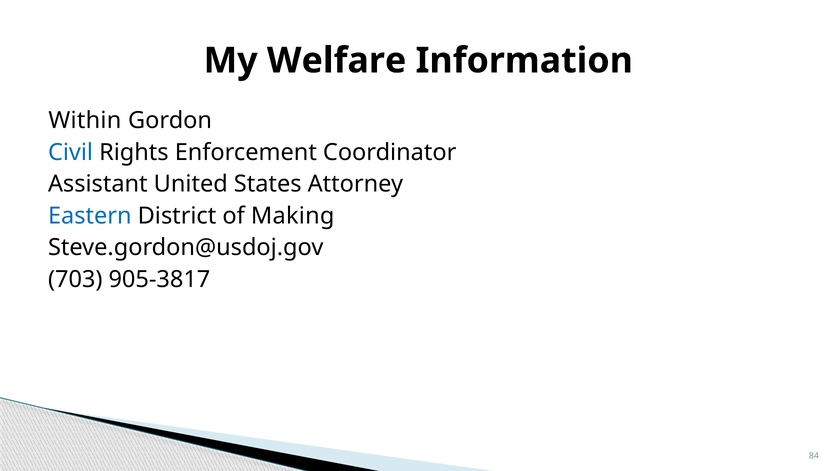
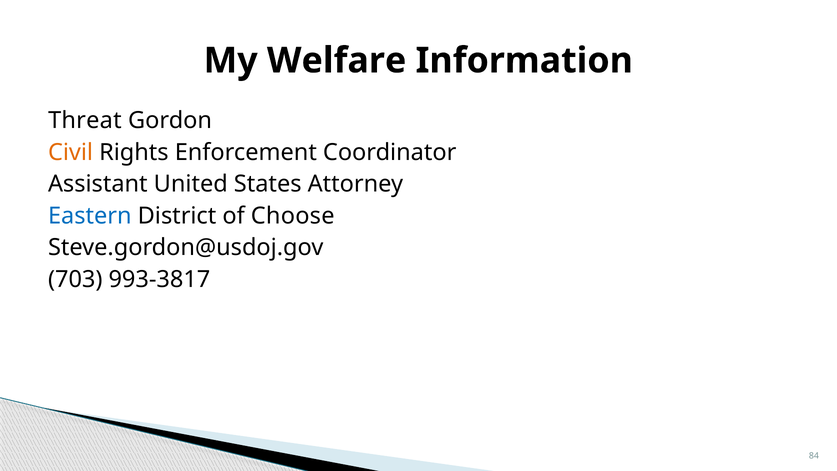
Within: Within -> Threat
Civil colour: blue -> orange
Making: Making -> Choose
905-3817: 905-3817 -> 993-3817
